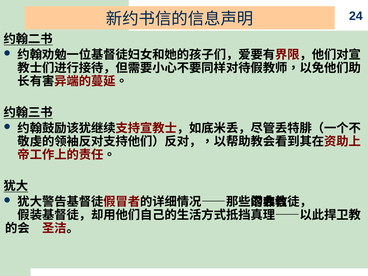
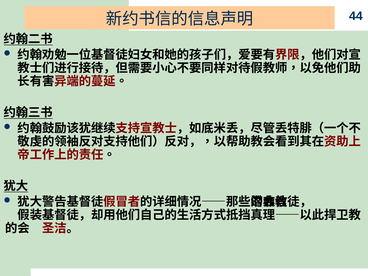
24: 24 -> 44
